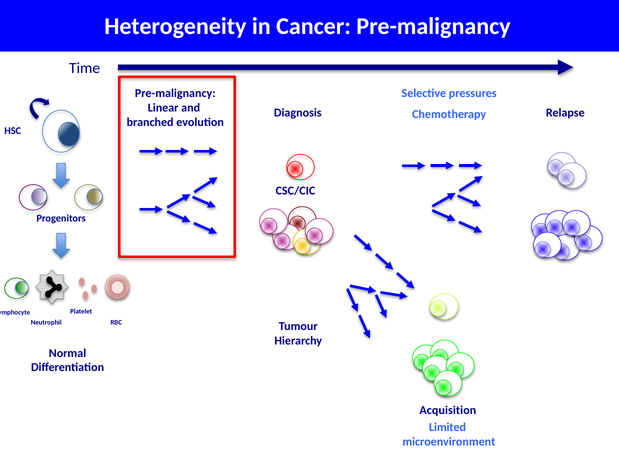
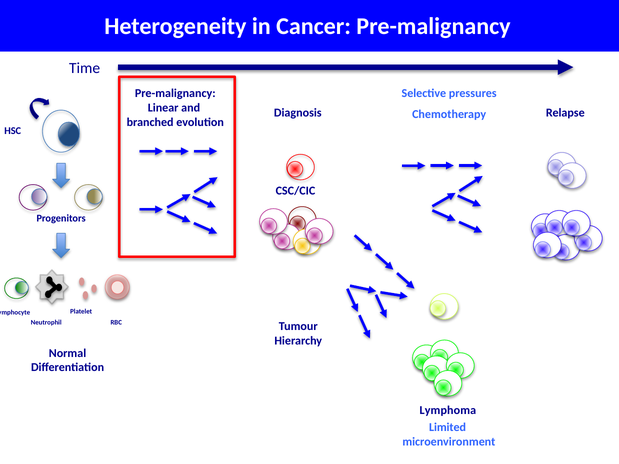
Acquisition: Acquisition -> Lymphoma
